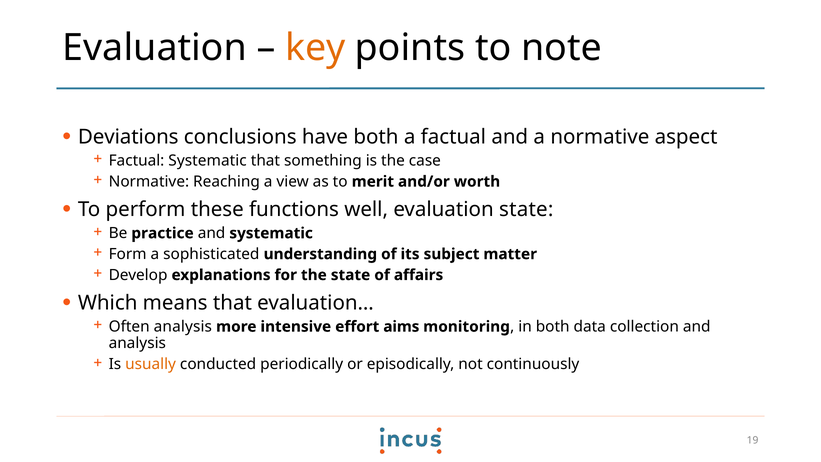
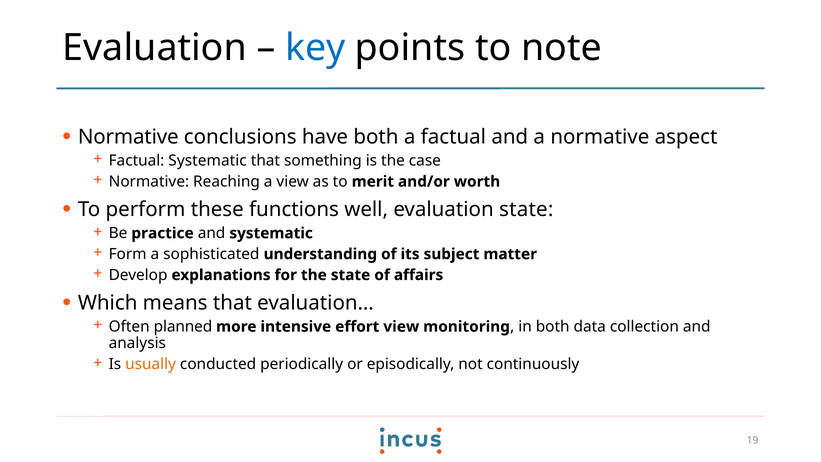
key colour: orange -> blue
Deviations at (128, 137): Deviations -> Normative
Often analysis: analysis -> planned
effort aims: aims -> view
